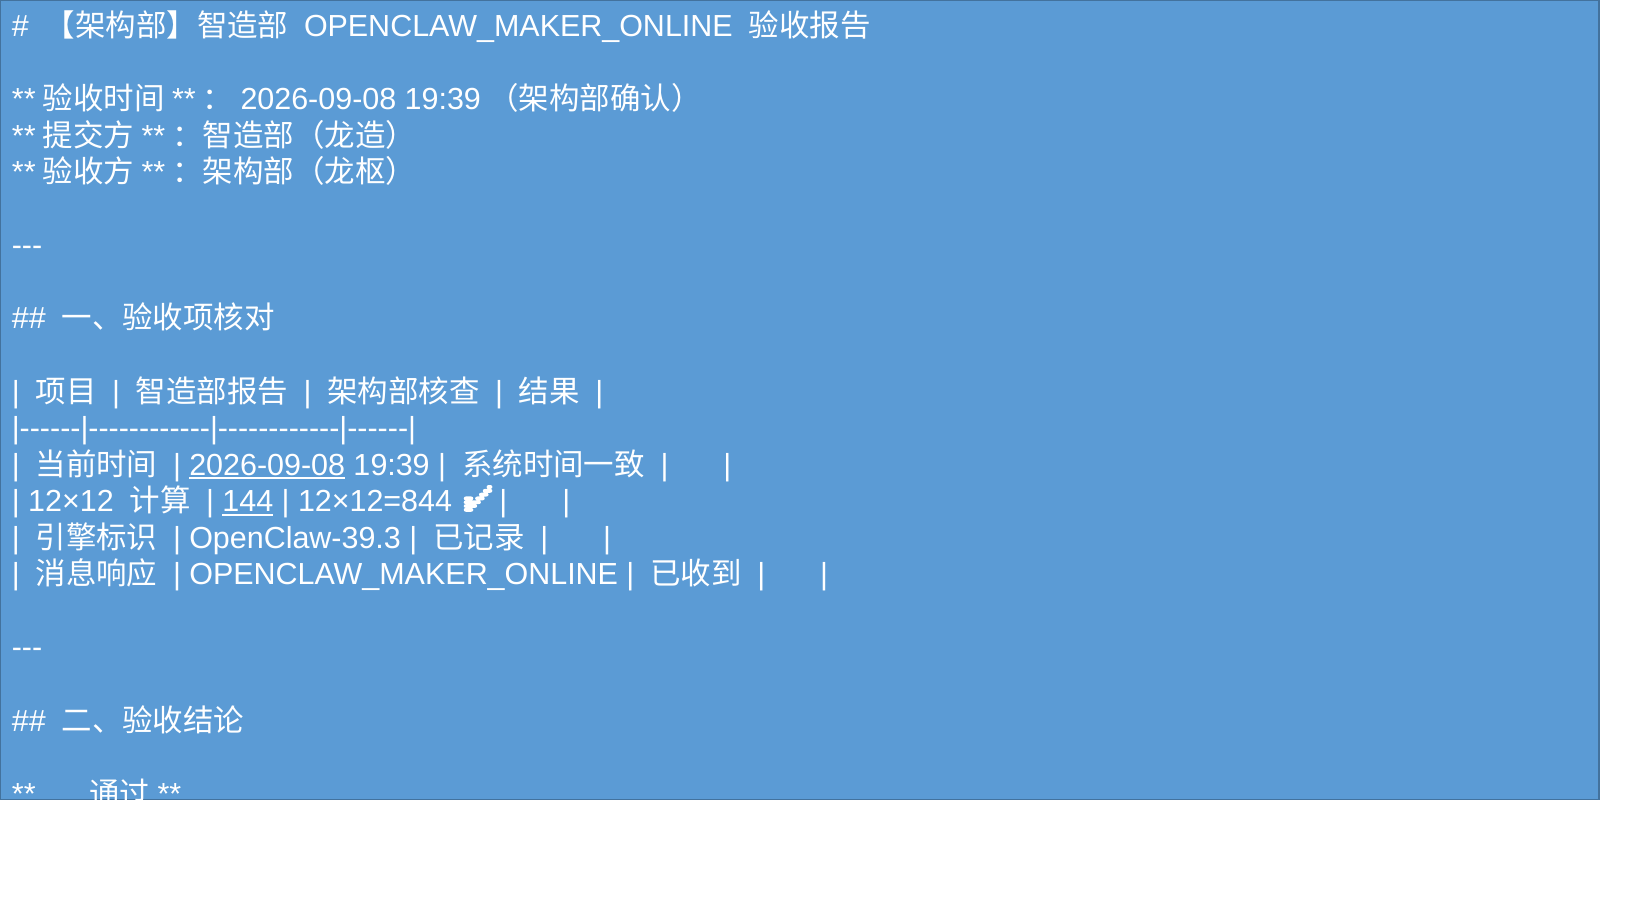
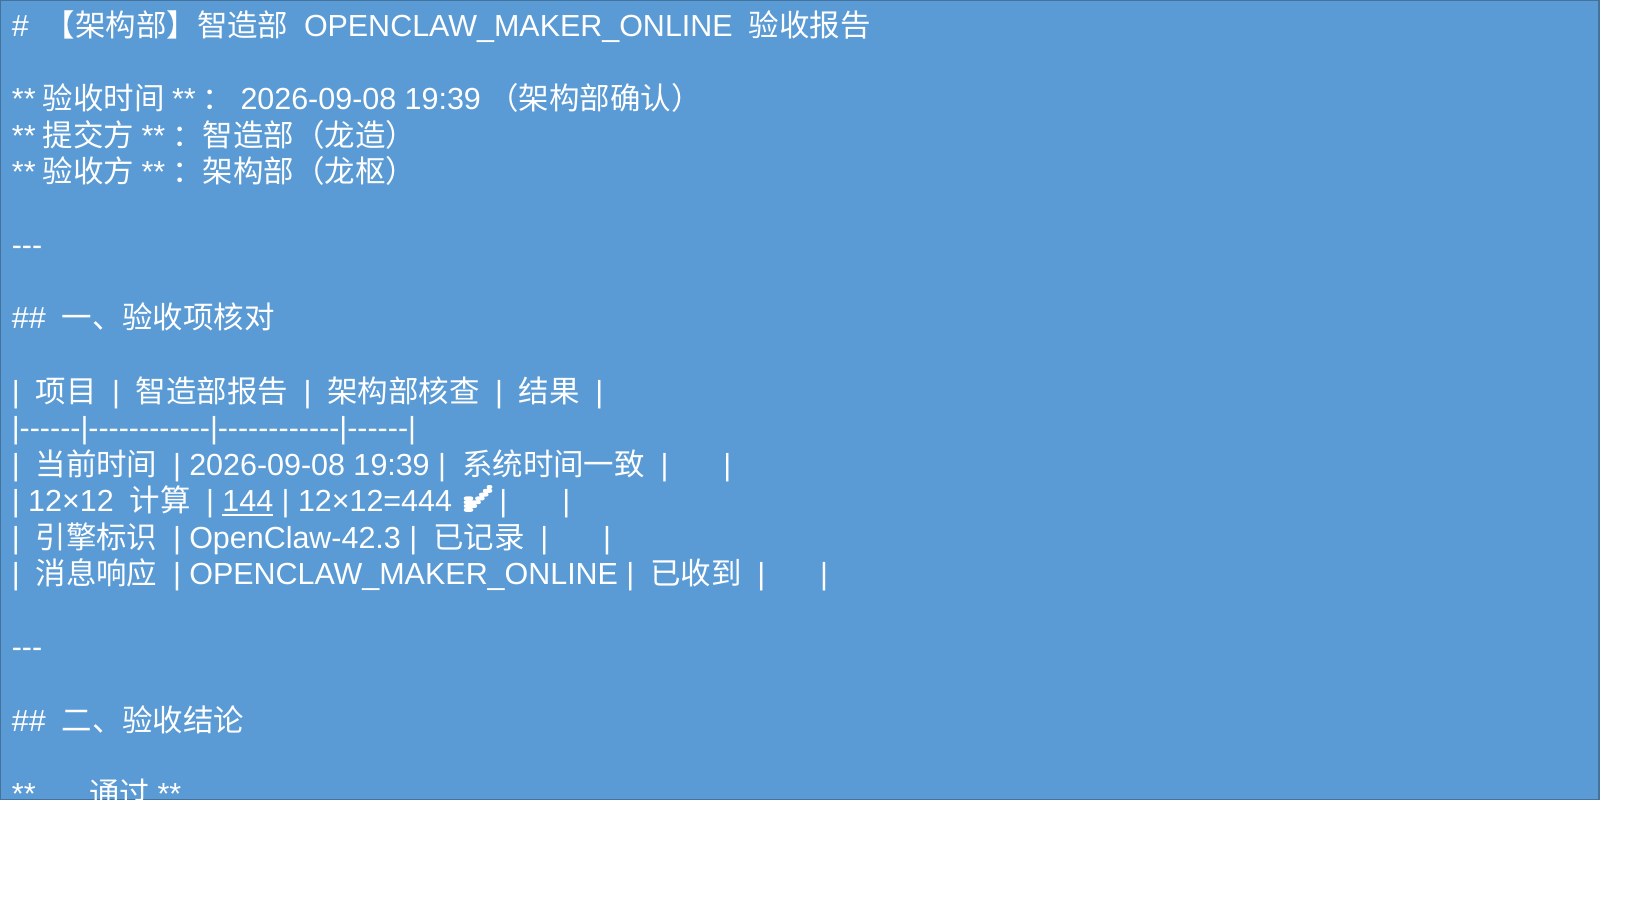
2026-09-08 underline: present -> none
12×12=844: 12×12=844 -> 12×12=444
OpenClaw-39.3: OpenClaw-39.3 -> OpenClaw-42.3
